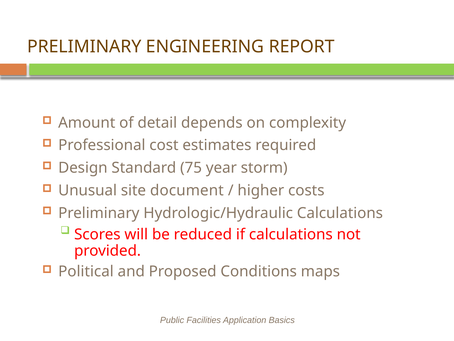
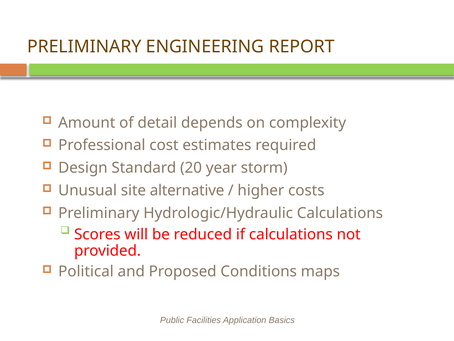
75: 75 -> 20
document: document -> alternative
